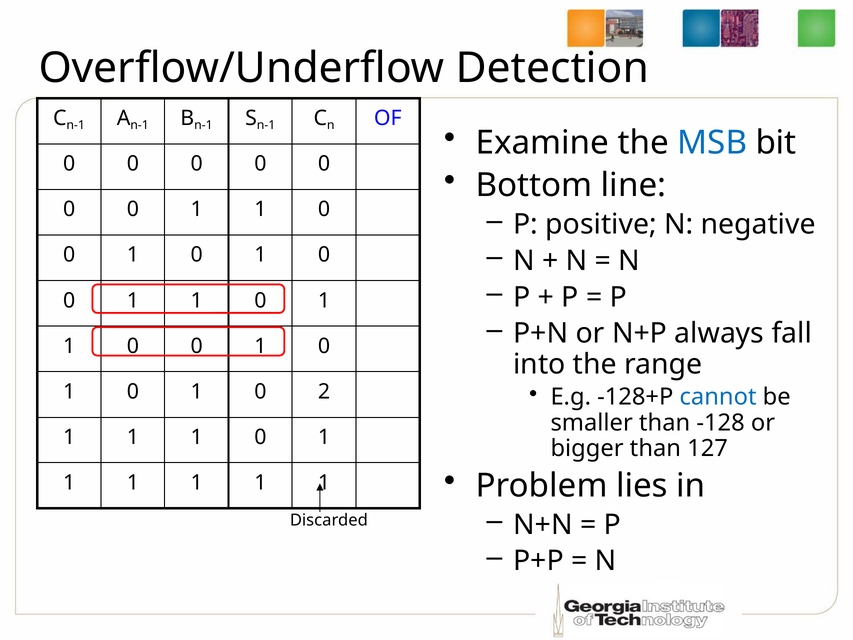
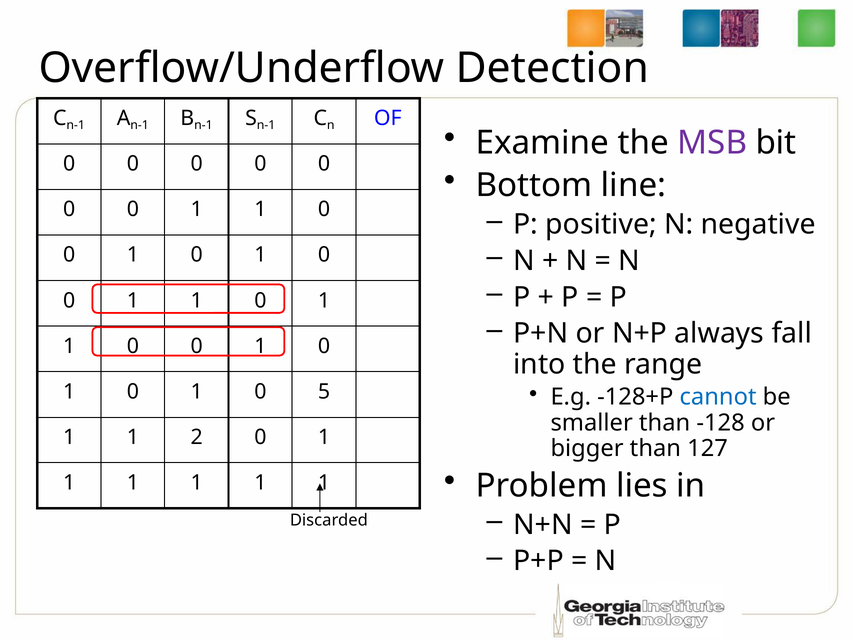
MSB colour: blue -> purple
2: 2 -> 5
1 at (197, 437): 1 -> 2
